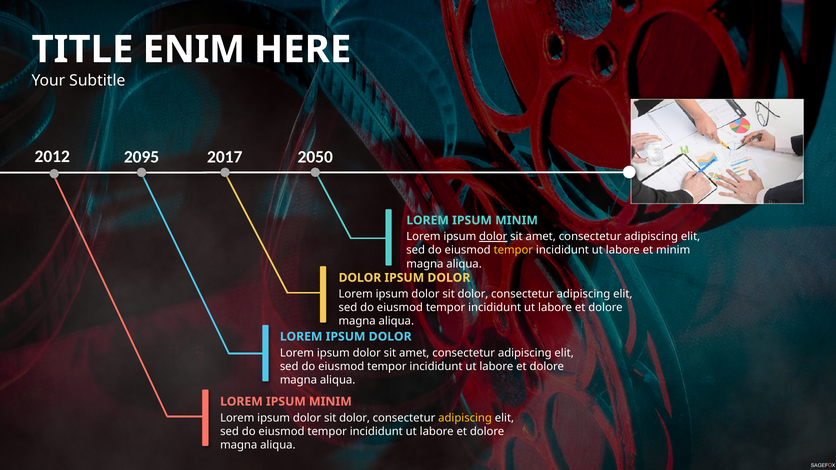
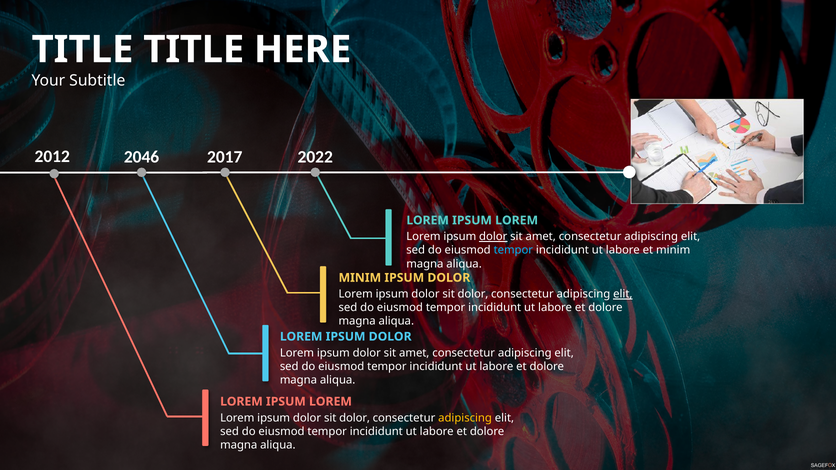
ENIM at (194, 50): ENIM -> TITLE
2095: 2095 -> 2046
2050: 2050 -> 2022
MINIM at (517, 220): MINIM -> LOREM
tempor at (513, 250) colour: yellow -> light blue
DOLOR at (360, 278): DOLOR -> MINIM
elit at (623, 294) underline: none -> present
MINIM at (330, 402): MINIM -> LOREM
